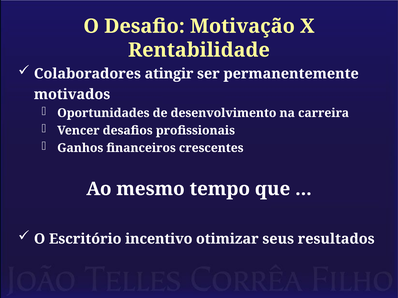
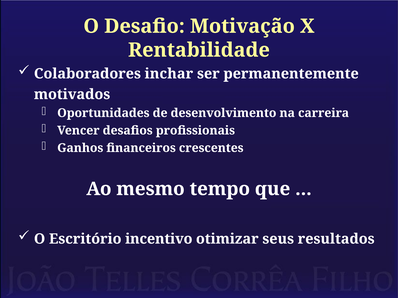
atingir: atingir -> inchar
